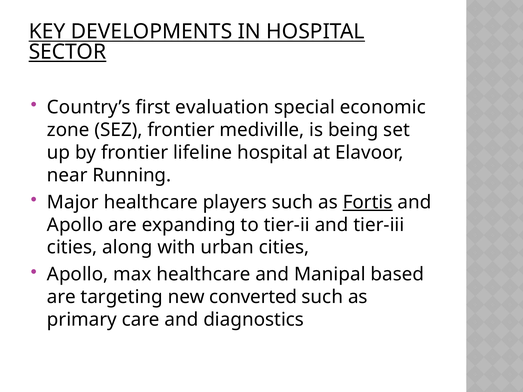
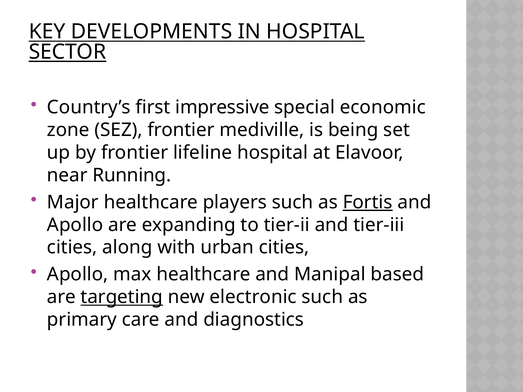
evaluation: evaluation -> impressive
targeting underline: none -> present
converted: converted -> electronic
